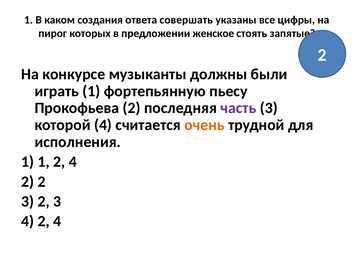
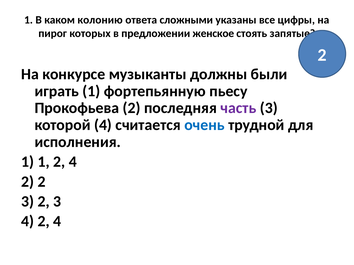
создания: создания -> колонию
совершать: совершать -> сложными
очень colour: orange -> blue
